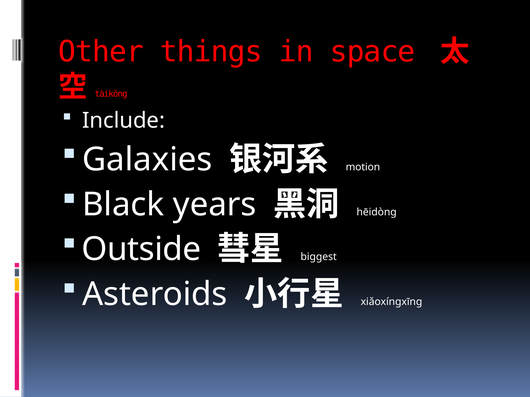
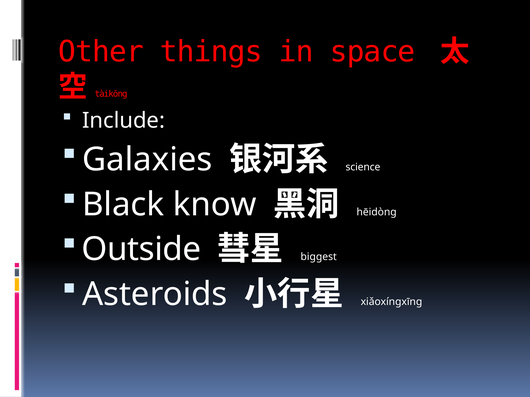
motion: motion -> science
years: years -> know
